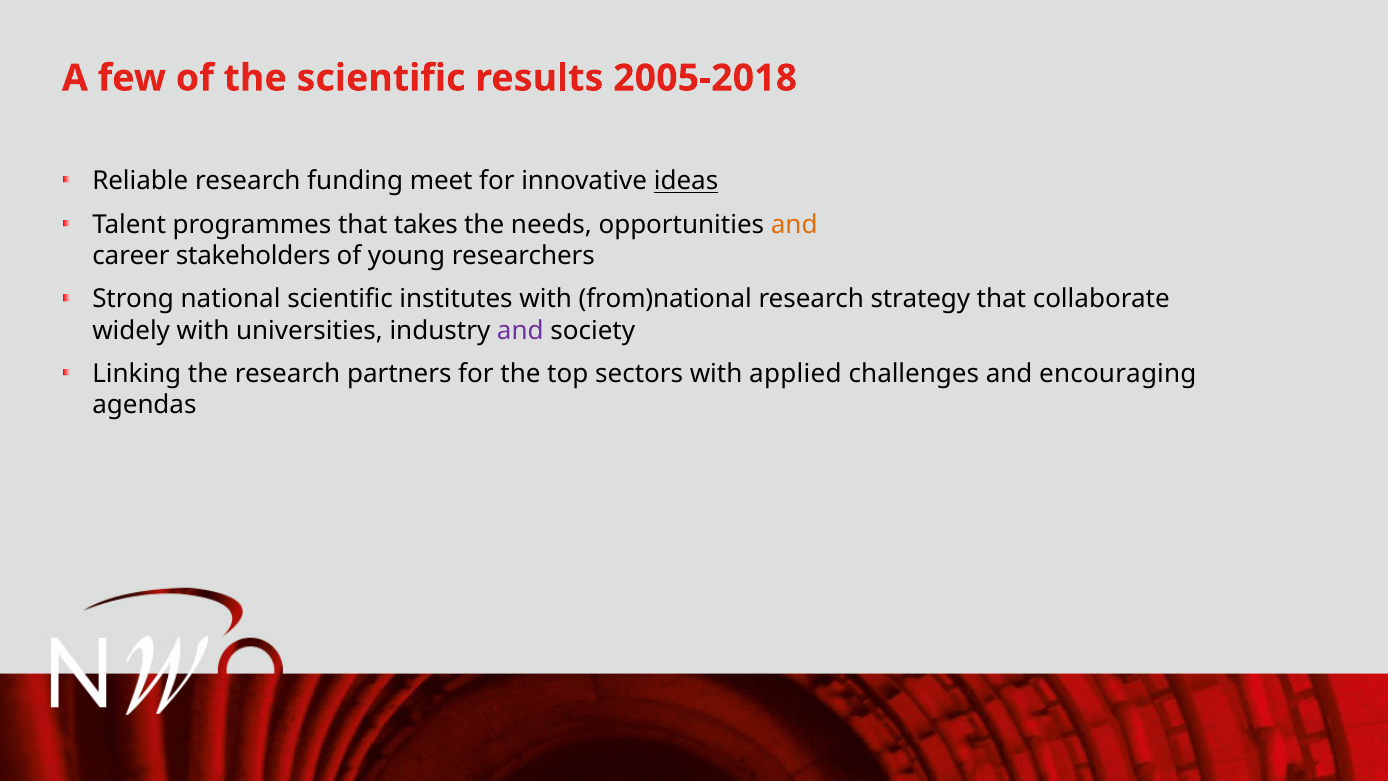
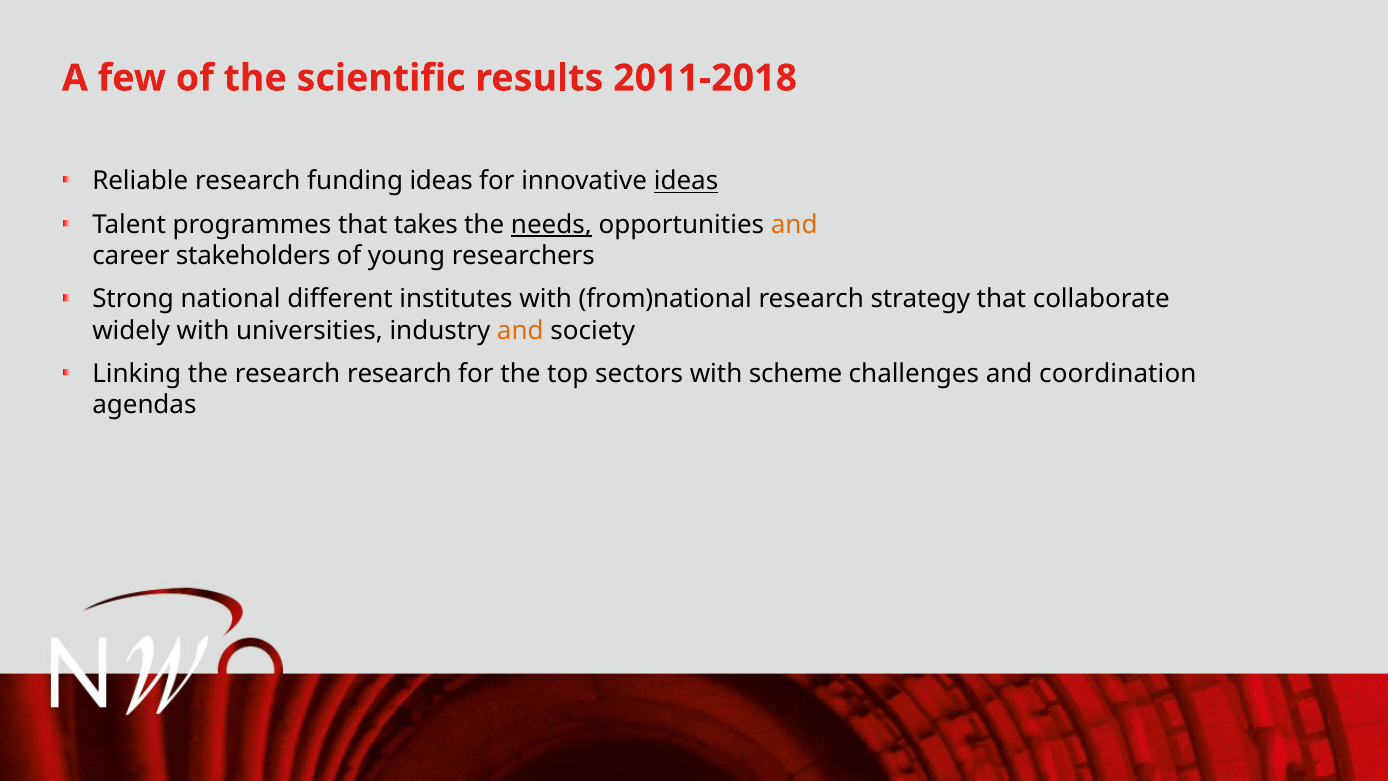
2005-2018: 2005-2018 -> 2011-2018
funding meet: meet -> ideas
needs underline: none -> present
national scientific: scientific -> different
and at (520, 330) colour: purple -> orange
research partners: partners -> research
applied: applied -> scheme
encouraging: encouraging -> coordination
